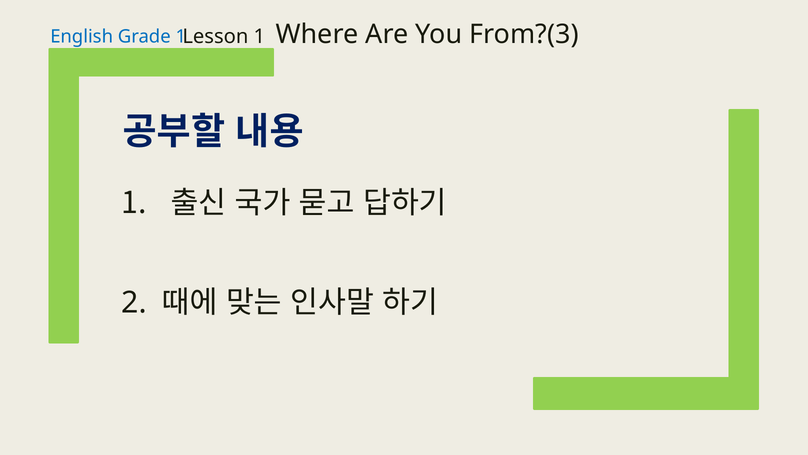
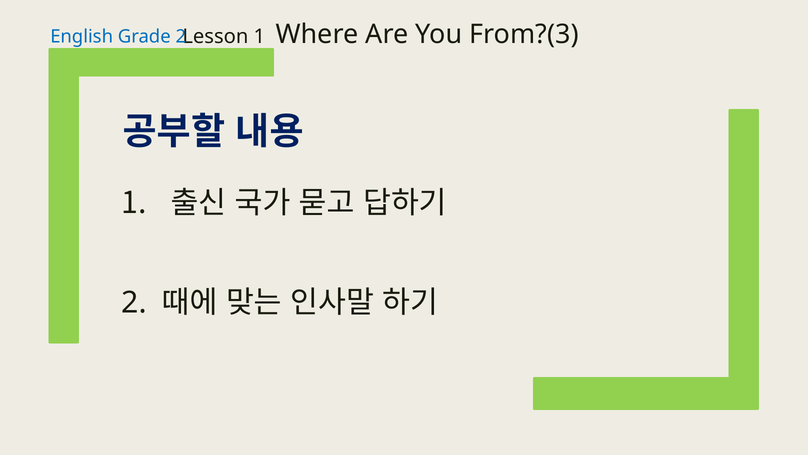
Grade 1: 1 -> 2
